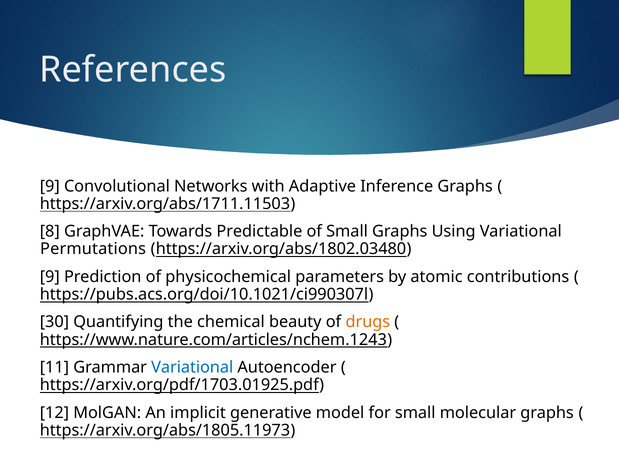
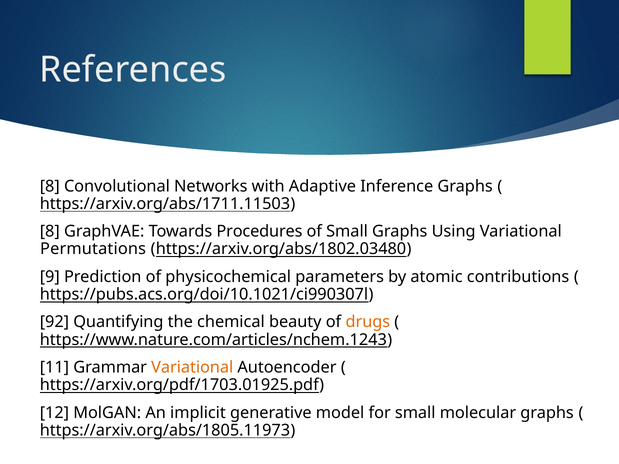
9 at (50, 186): 9 -> 8
Predictable: Predictable -> Procedures
30: 30 -> 92
Variational at (192, 368) colour: blue -> orange
